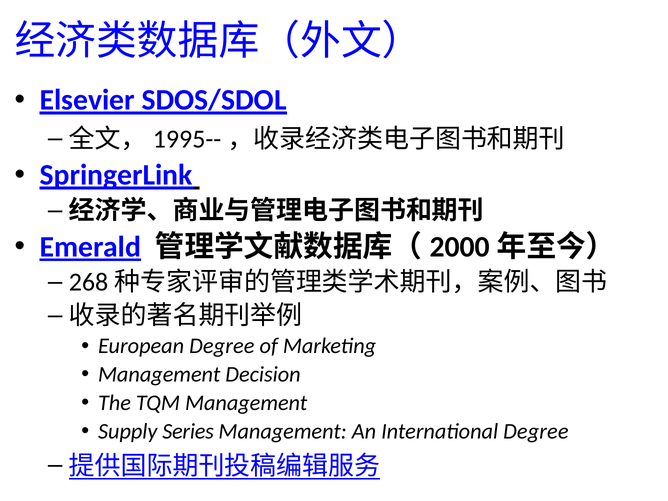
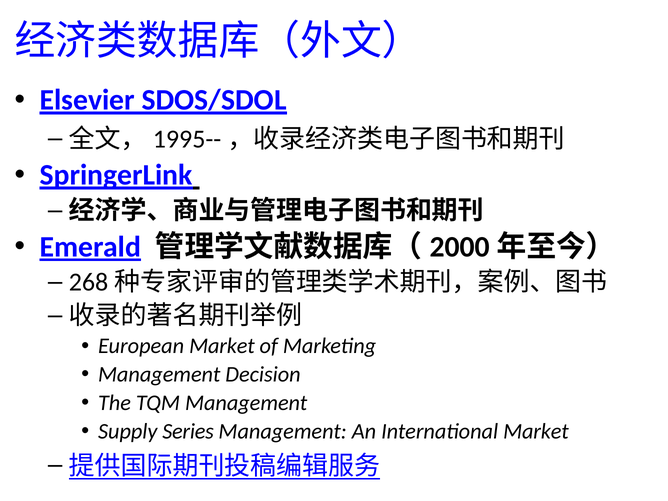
European Degree: Degree -> Market
International Degree: Degree -> Market
